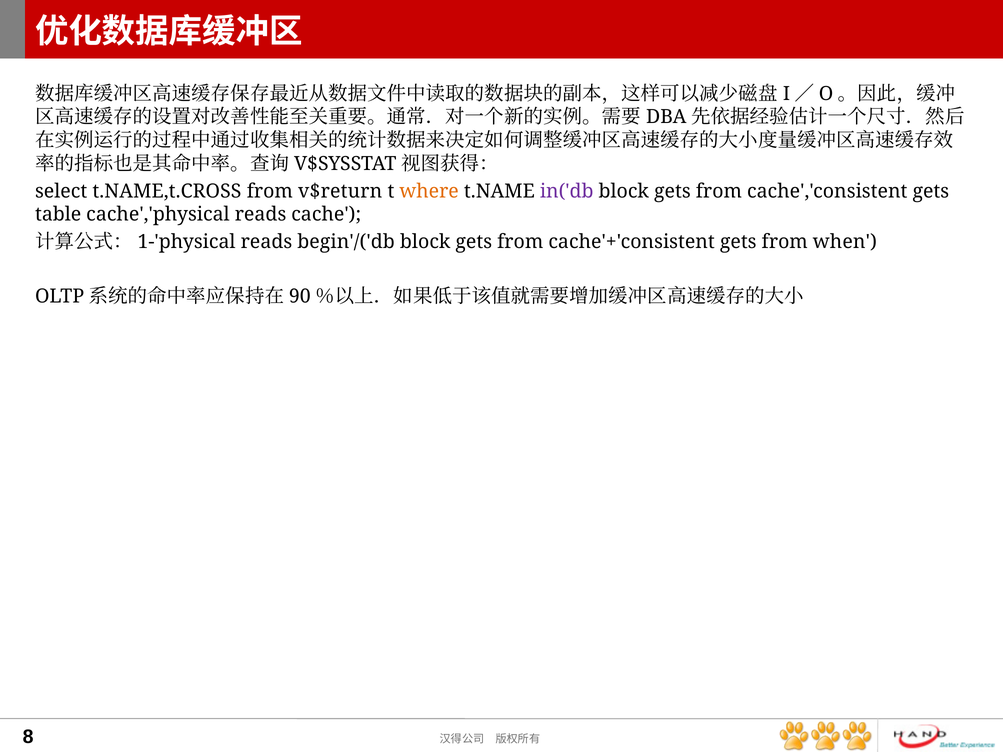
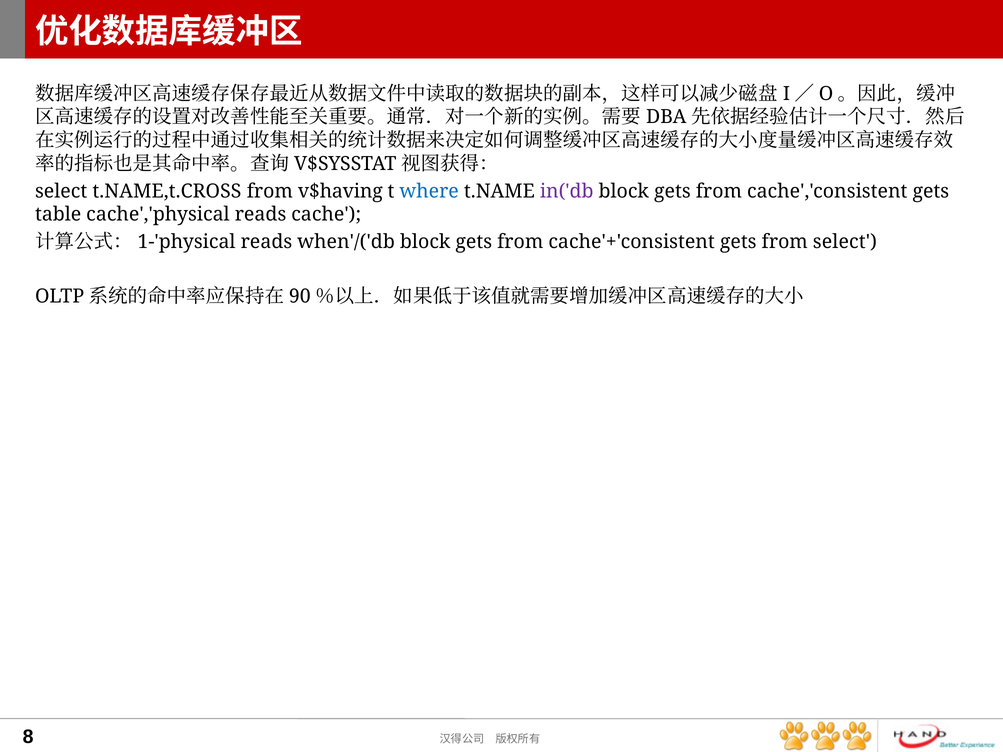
v$return: v$return -> v$having
where colour: orange -> blue
begin'/('db: begin'/('db -> when'/('db
from when: when -> select
